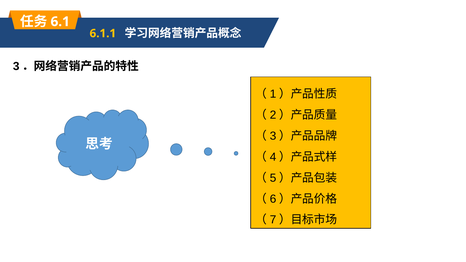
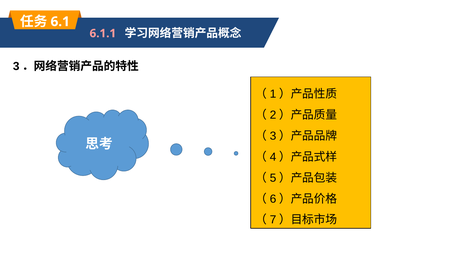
6.1.1 colour: yellow -> pink
